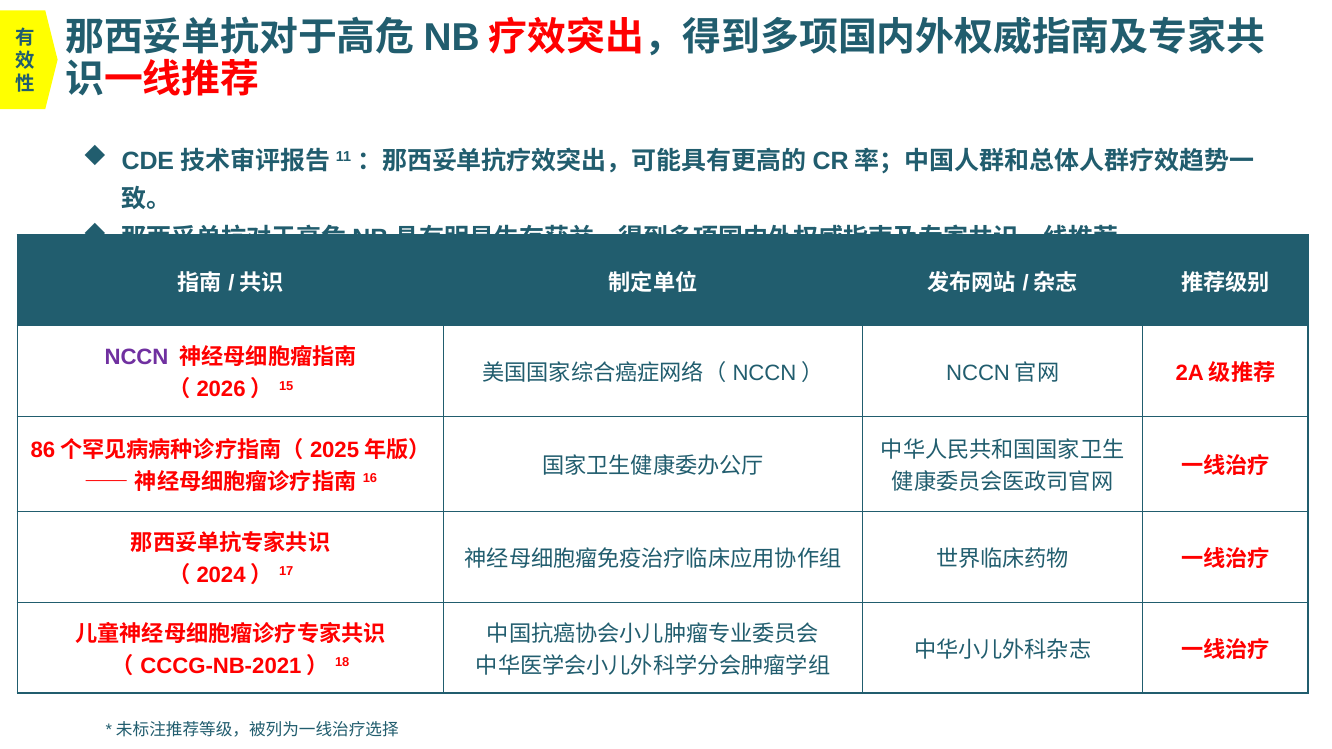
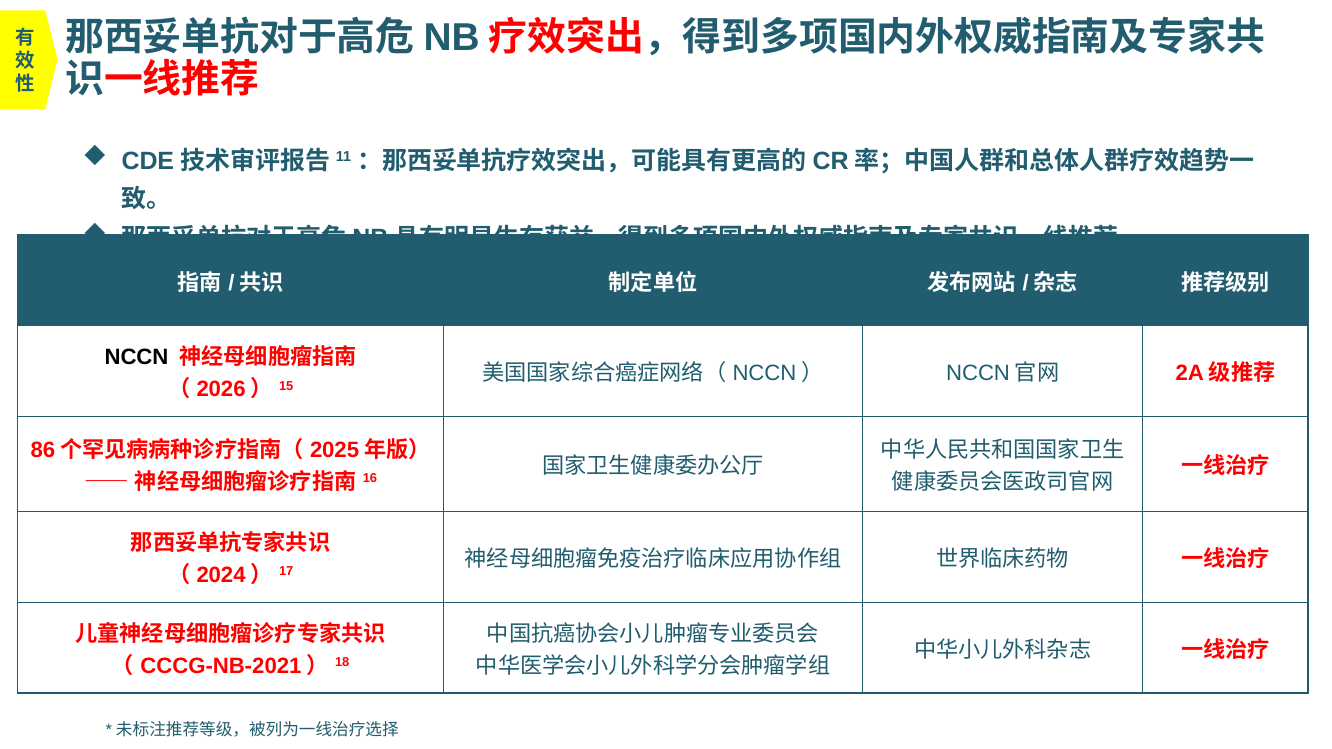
NCCN colour: purple -> black
